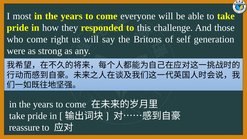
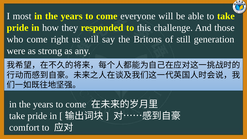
self: self -> still
reassure: reassure -> comfort
